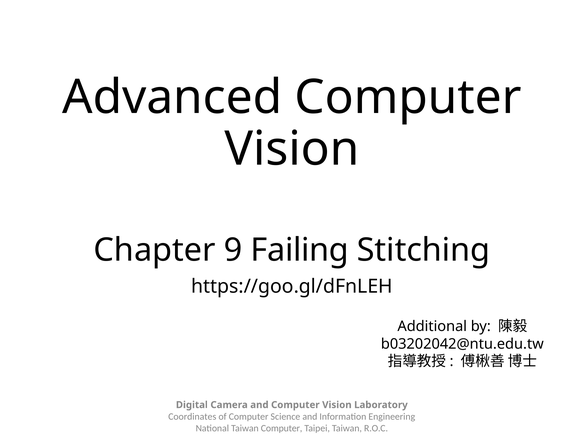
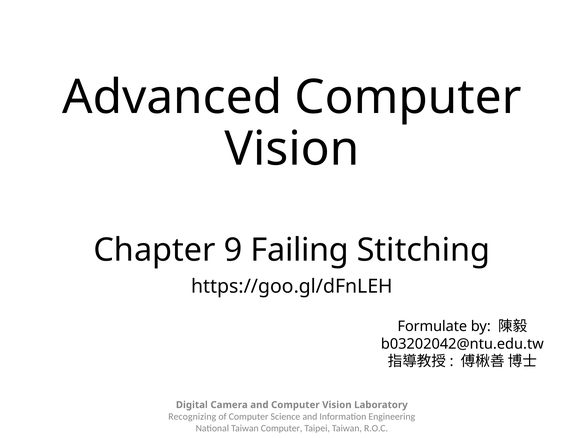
Additional: Additional -> Formulate
Coordinates: Coordinates -> Recognizing
